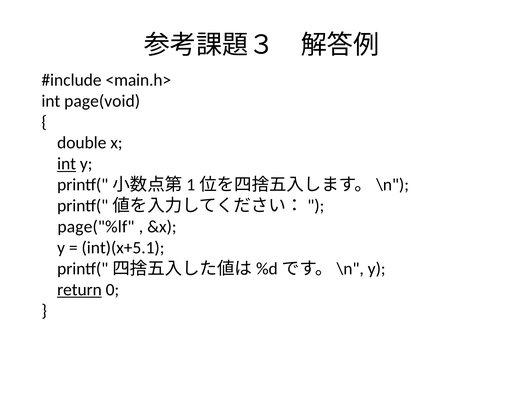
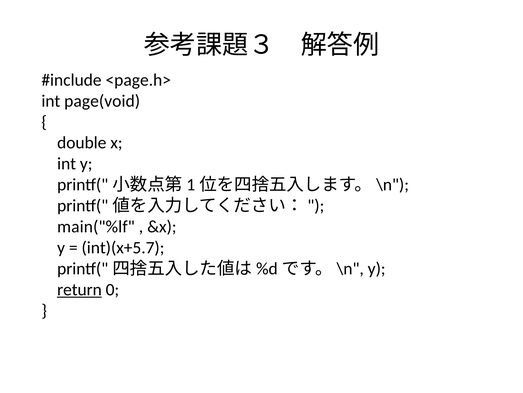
<main.h>: <main.h> -> <page.h>
int at (67, 164) underline: present -> none
page("%lf: page("%lf -> main("%lf
int)(x+5.1: int)(x+5.1 -> int)(x+5.7
